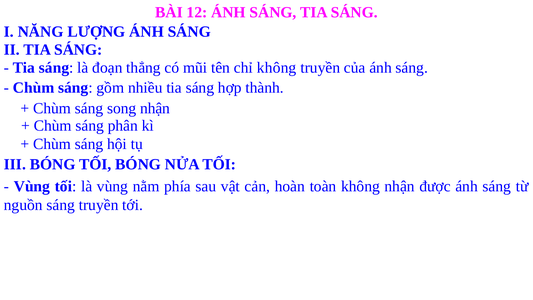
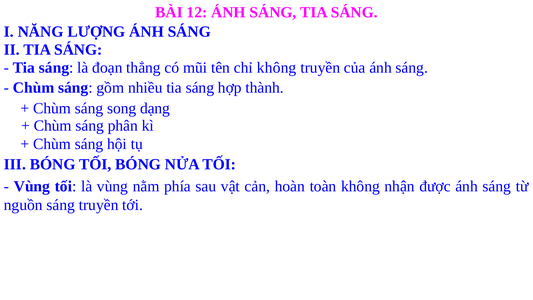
song nhận: nhận -> dạng
